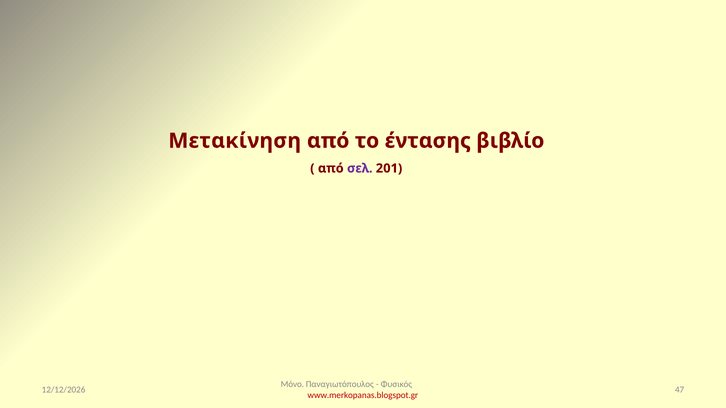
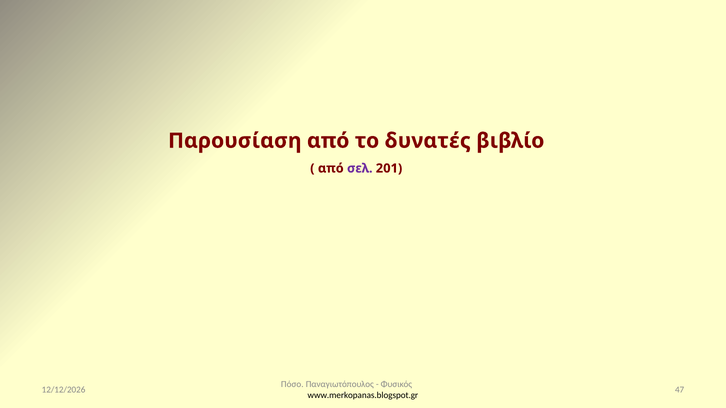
Μετακίνηση: Μετακίνηση -> Παρουσίαση
έντασης: έντασης -> δυνατές
Μόνο: Μόνο -> Πόσο
www.merkopanas.blogspot.gr colour: red -> black
